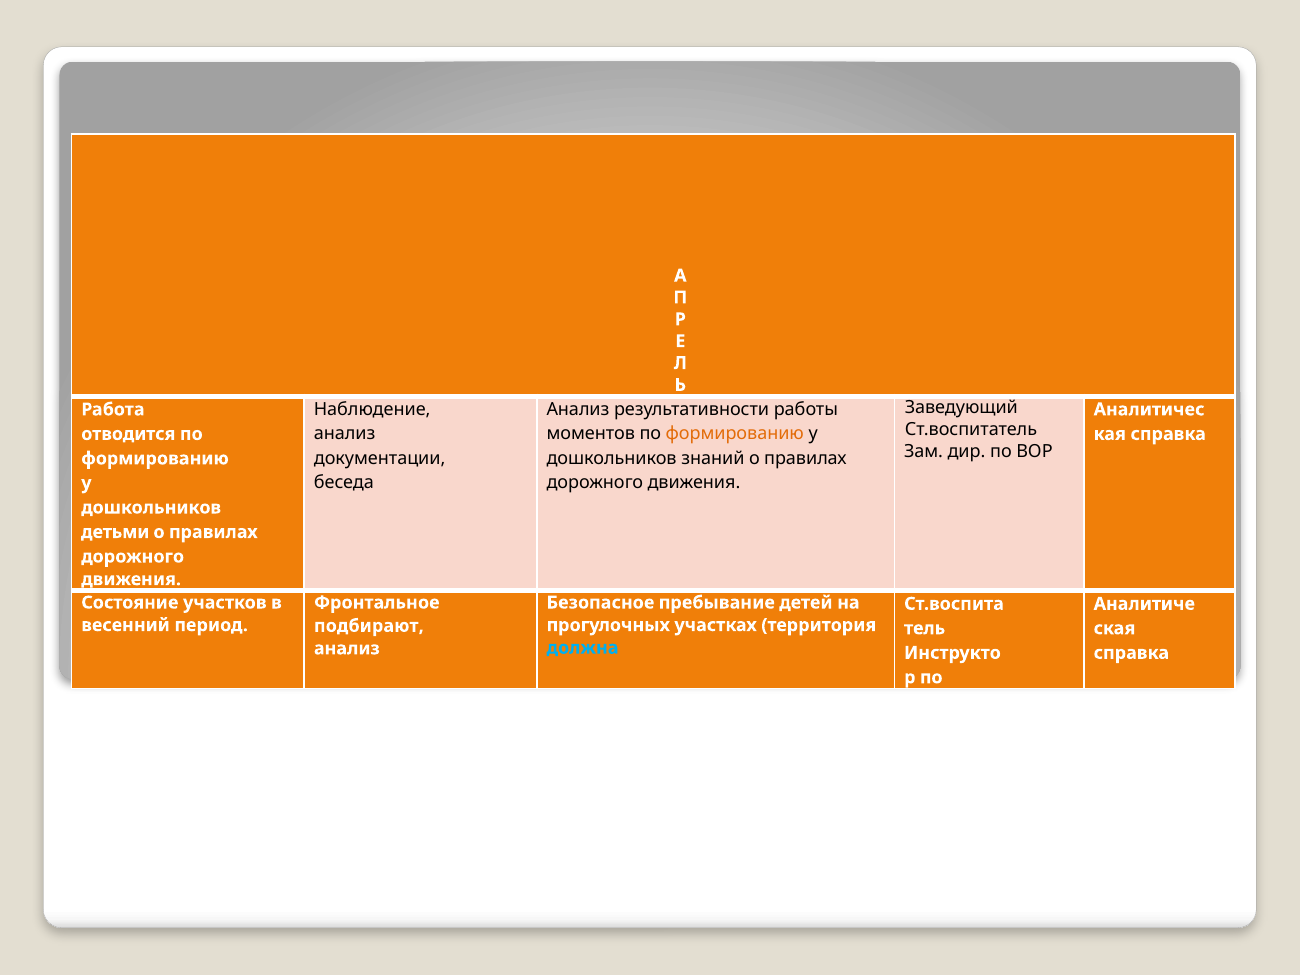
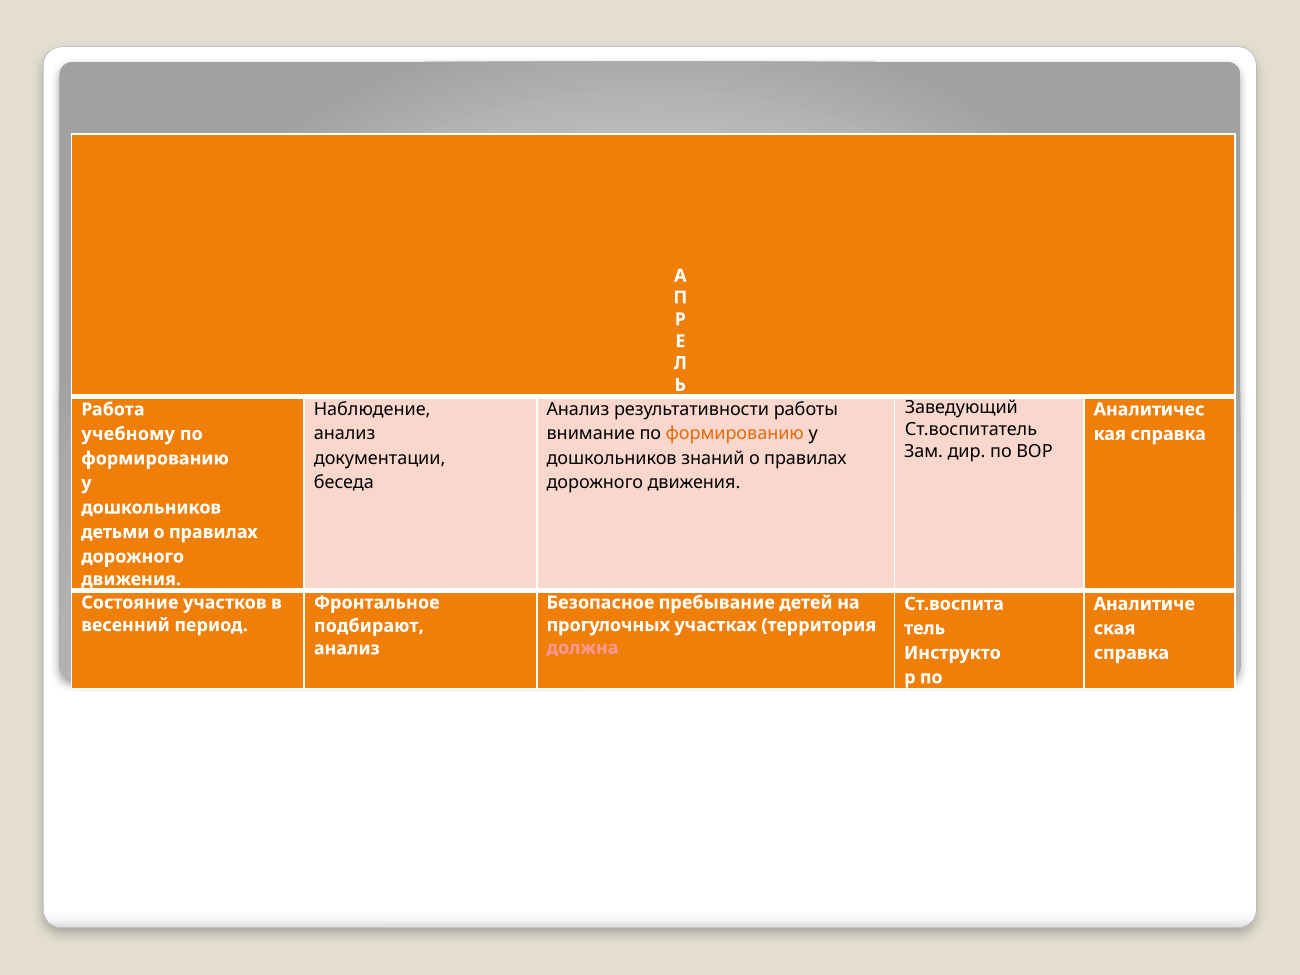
моментов: моментов -> внимание
отводится: отводится -> учебному
должна colour: light blue -> pink
